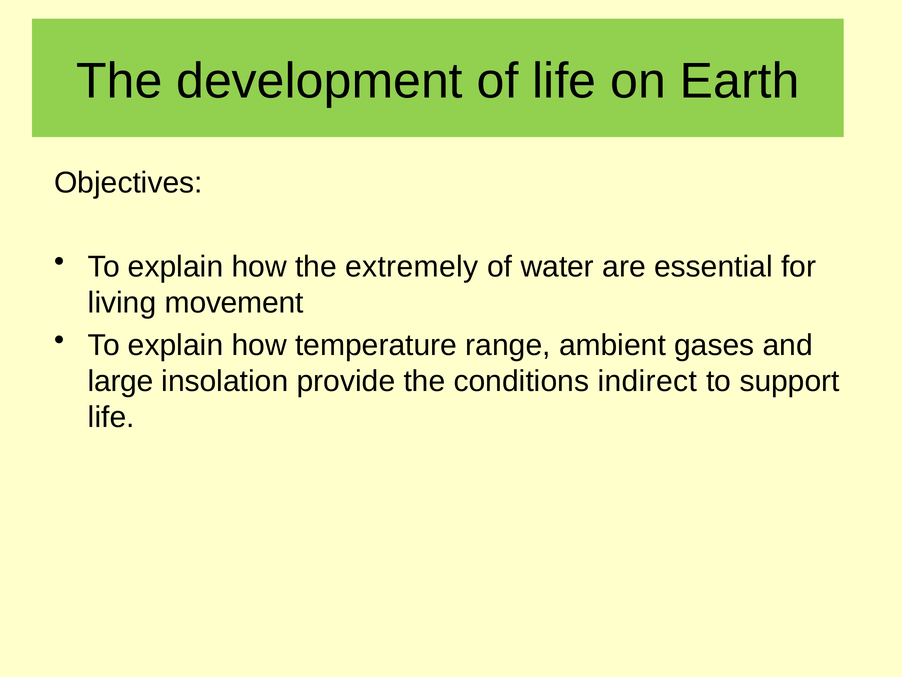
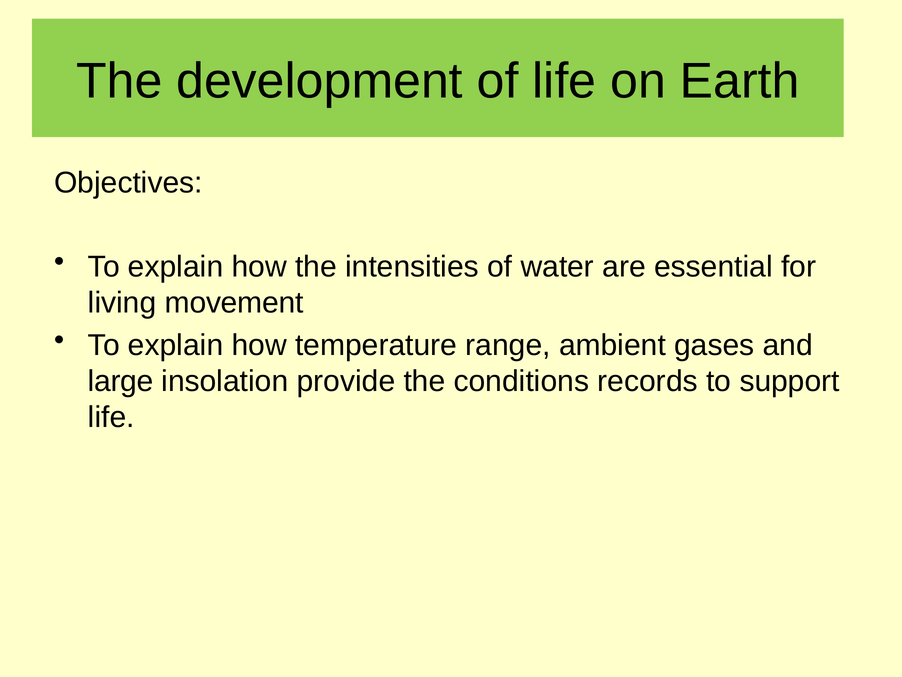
extremely: extremely -> intensities
indirect: indirect -> records
